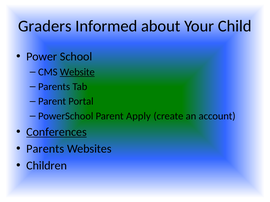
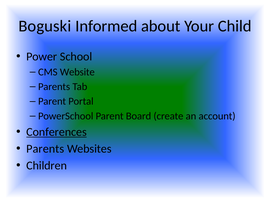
Graders: Graders -> Boguski
Website underline: present -> none
Apply: Apply -> Board
